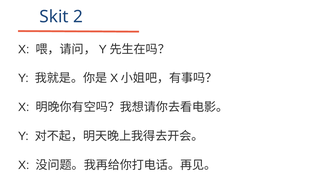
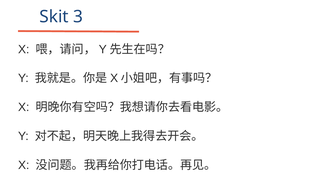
2: 2 -> 3
